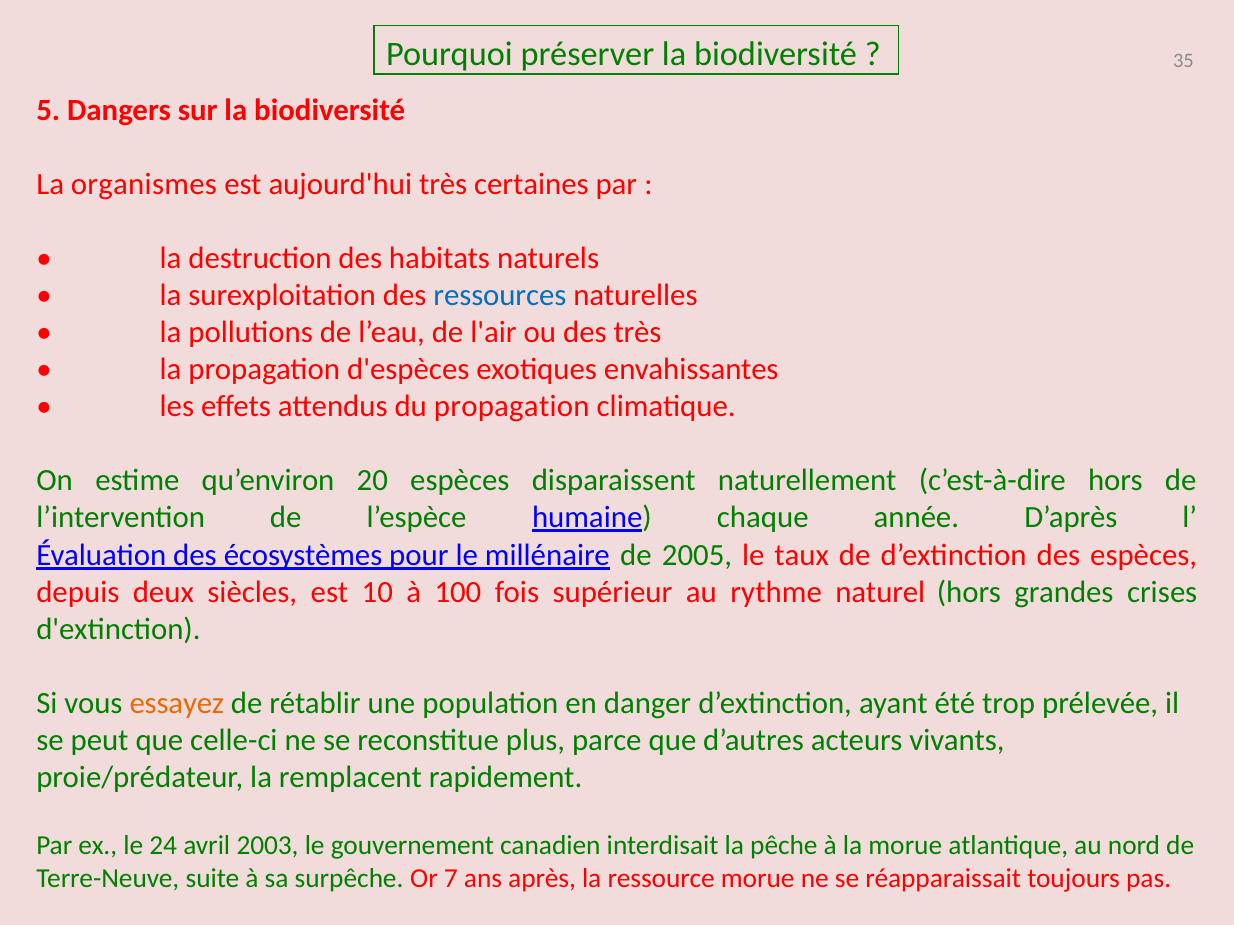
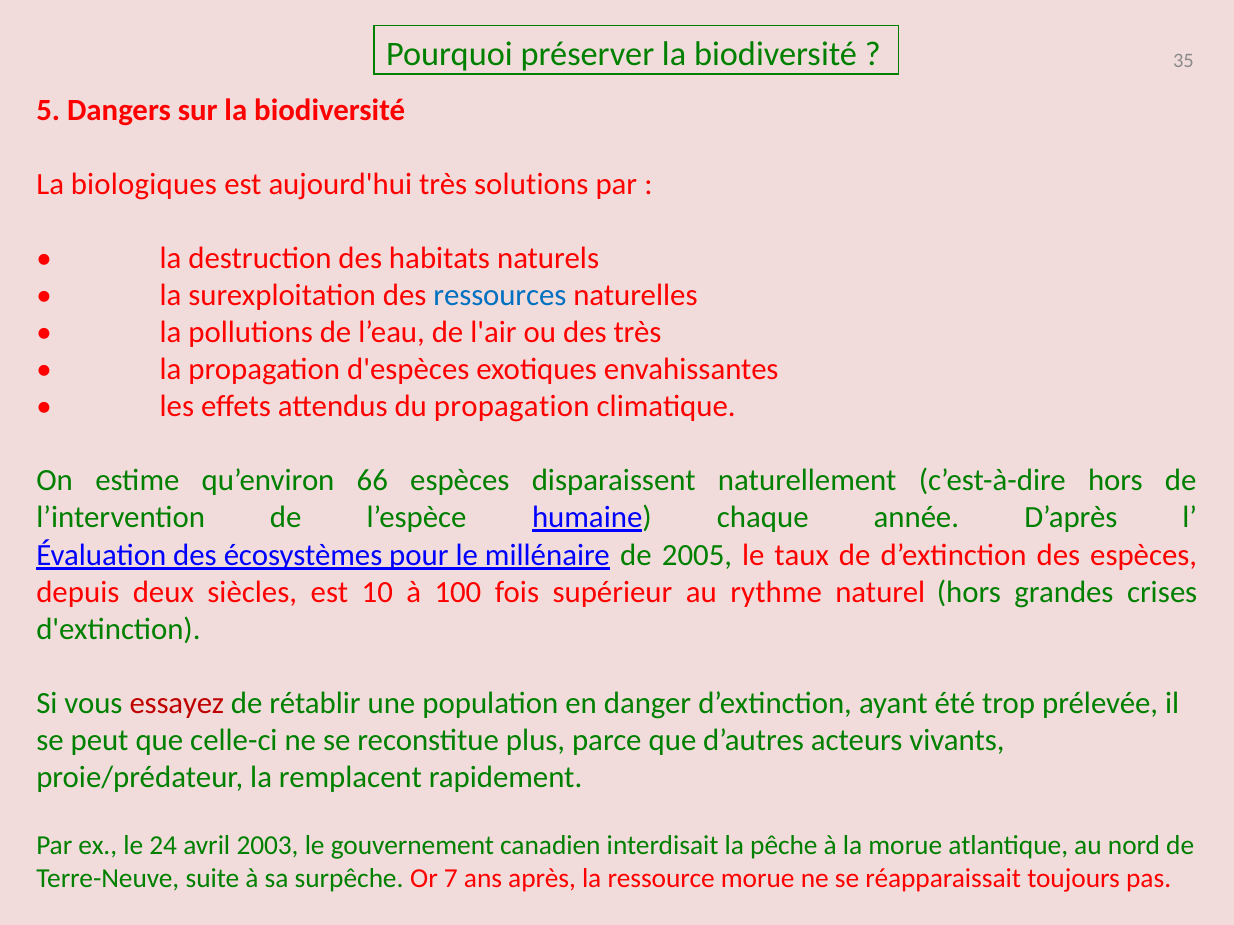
organismes: organismes -> biologiques
certaines: certaines -> solutions
20: 20 -> 66
essayez colour: orange -> red
